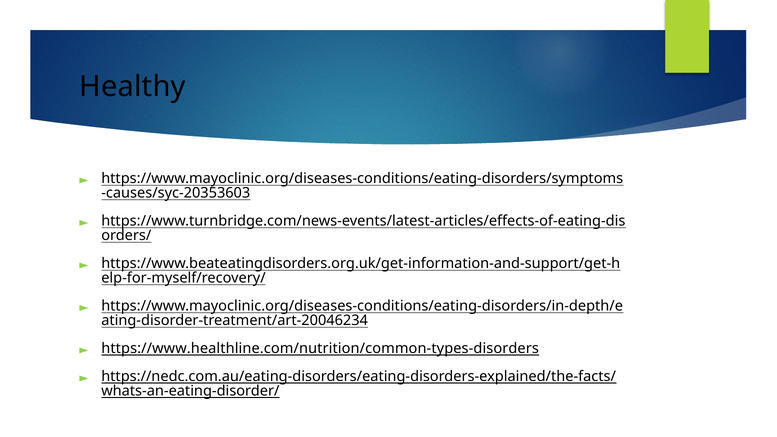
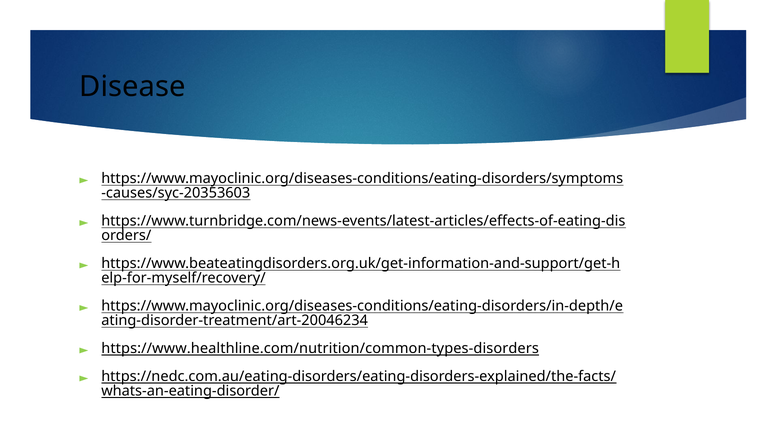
Healthy: Healthy -> Disease
